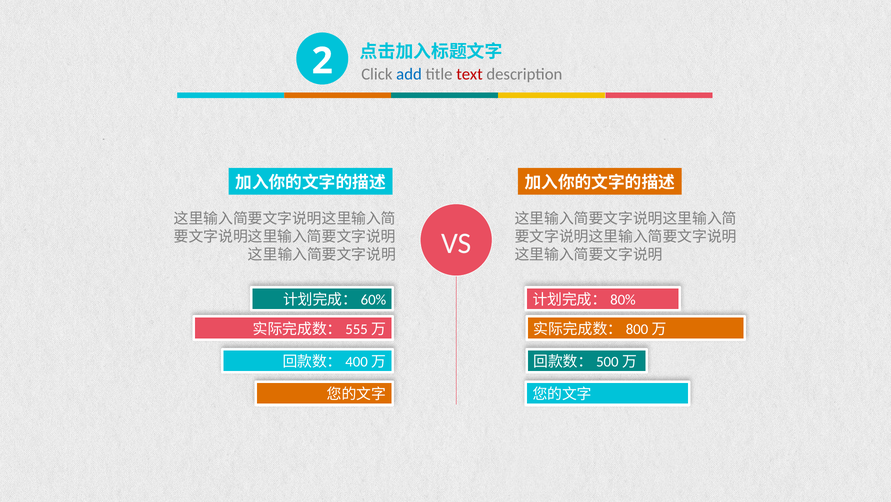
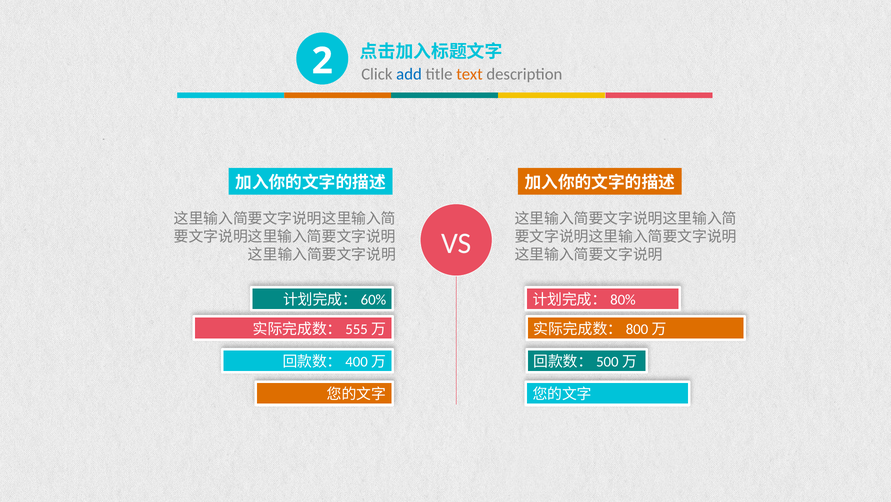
text colour: red -> orange
